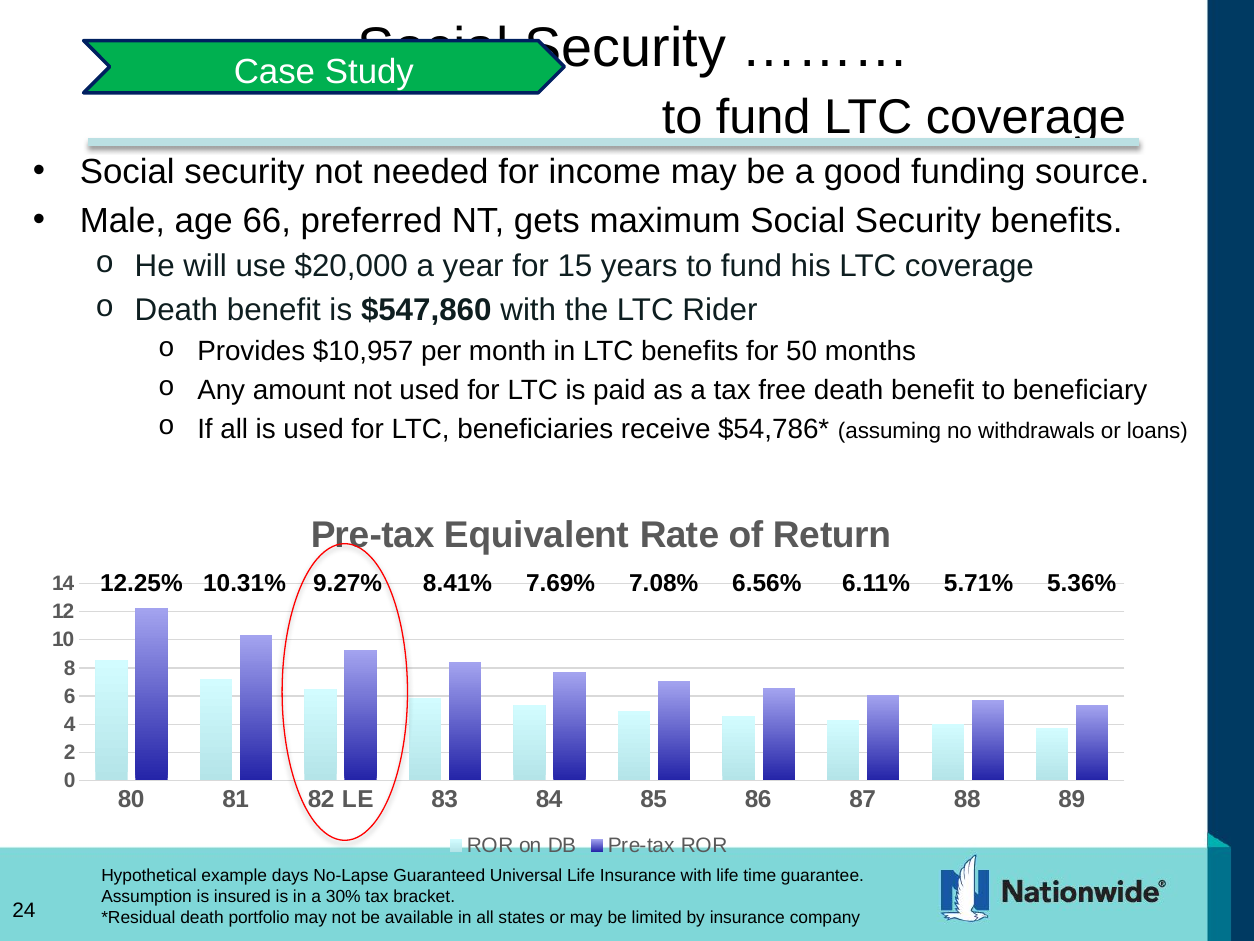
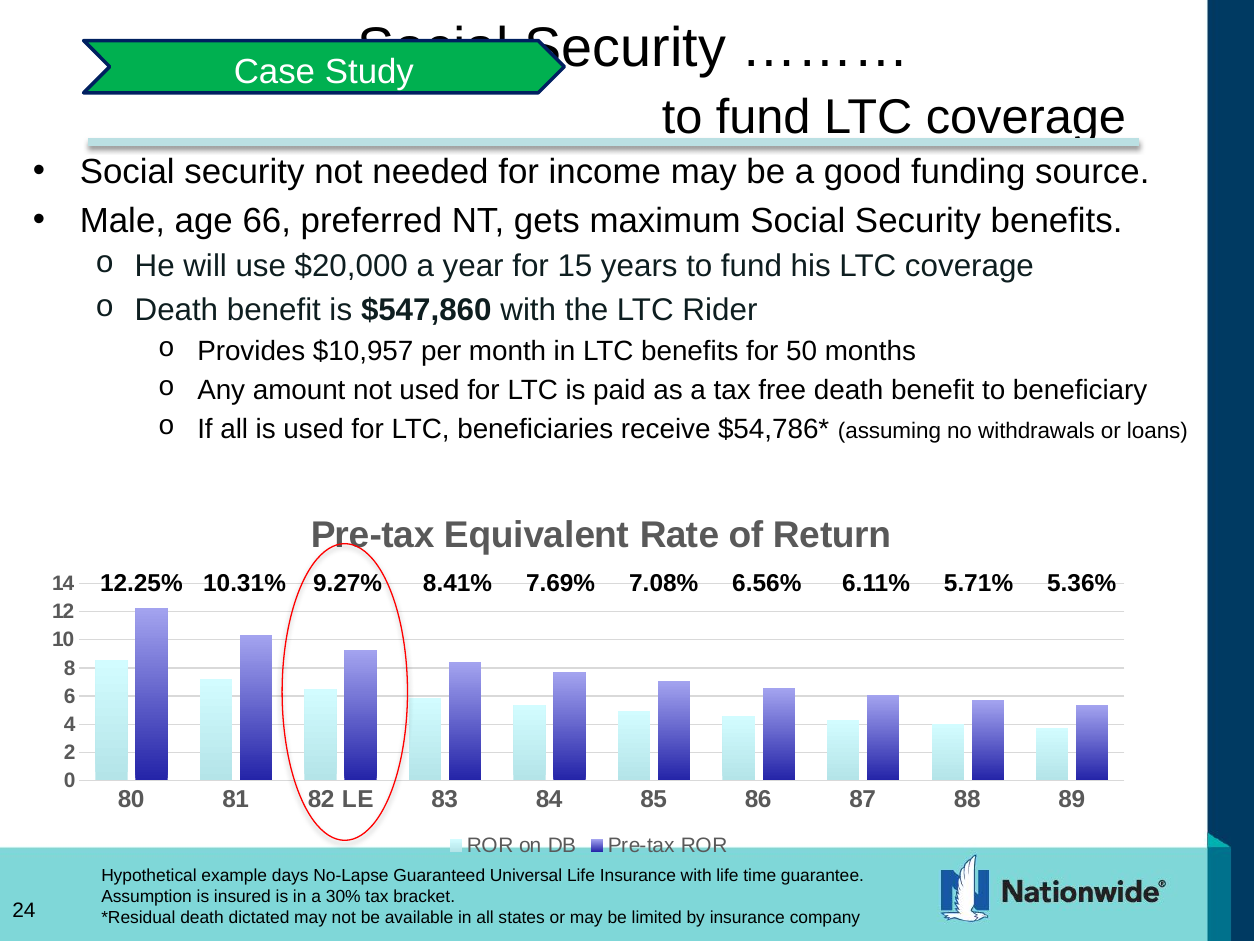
portfolio: portfolio -> dictated
